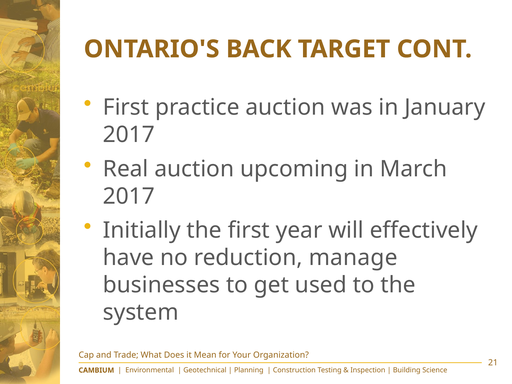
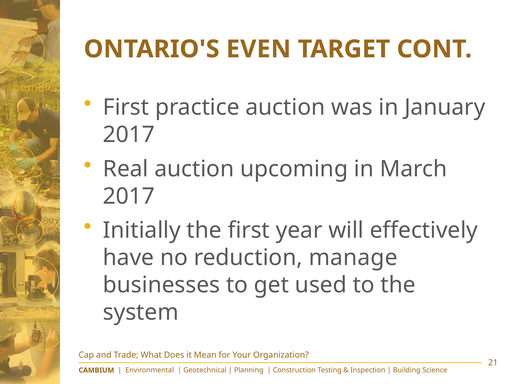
BACK: BACK -> EVEN
